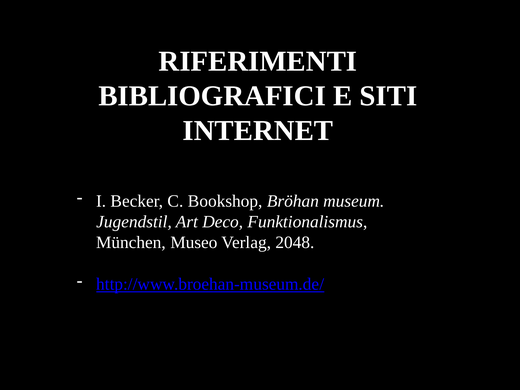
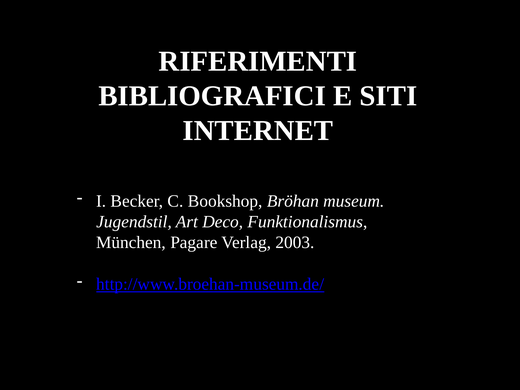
Museo: Museo -> Pagare
2048: 2048 -> 2003
